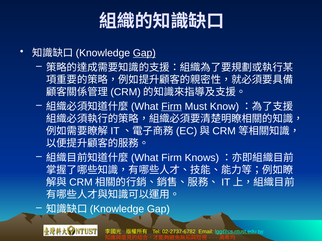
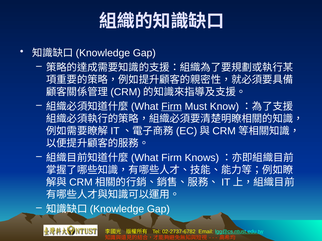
Gap at (144, 53) underline: present -> none
